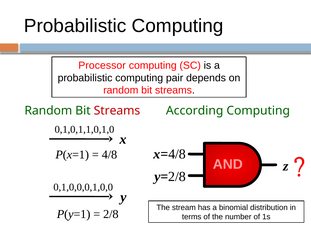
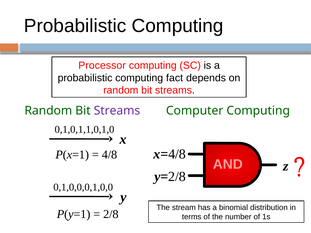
pair: pair -> fact
Streams at (117, 111) colour: red -> purple
According: According -> Computer
